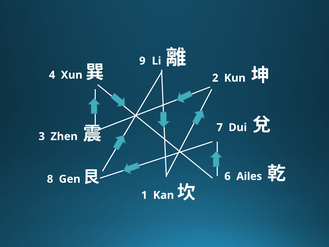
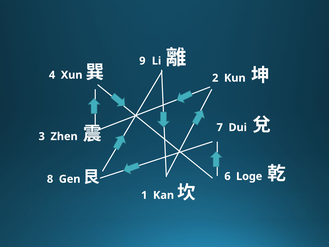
Ailes: Ailes -> Loge
